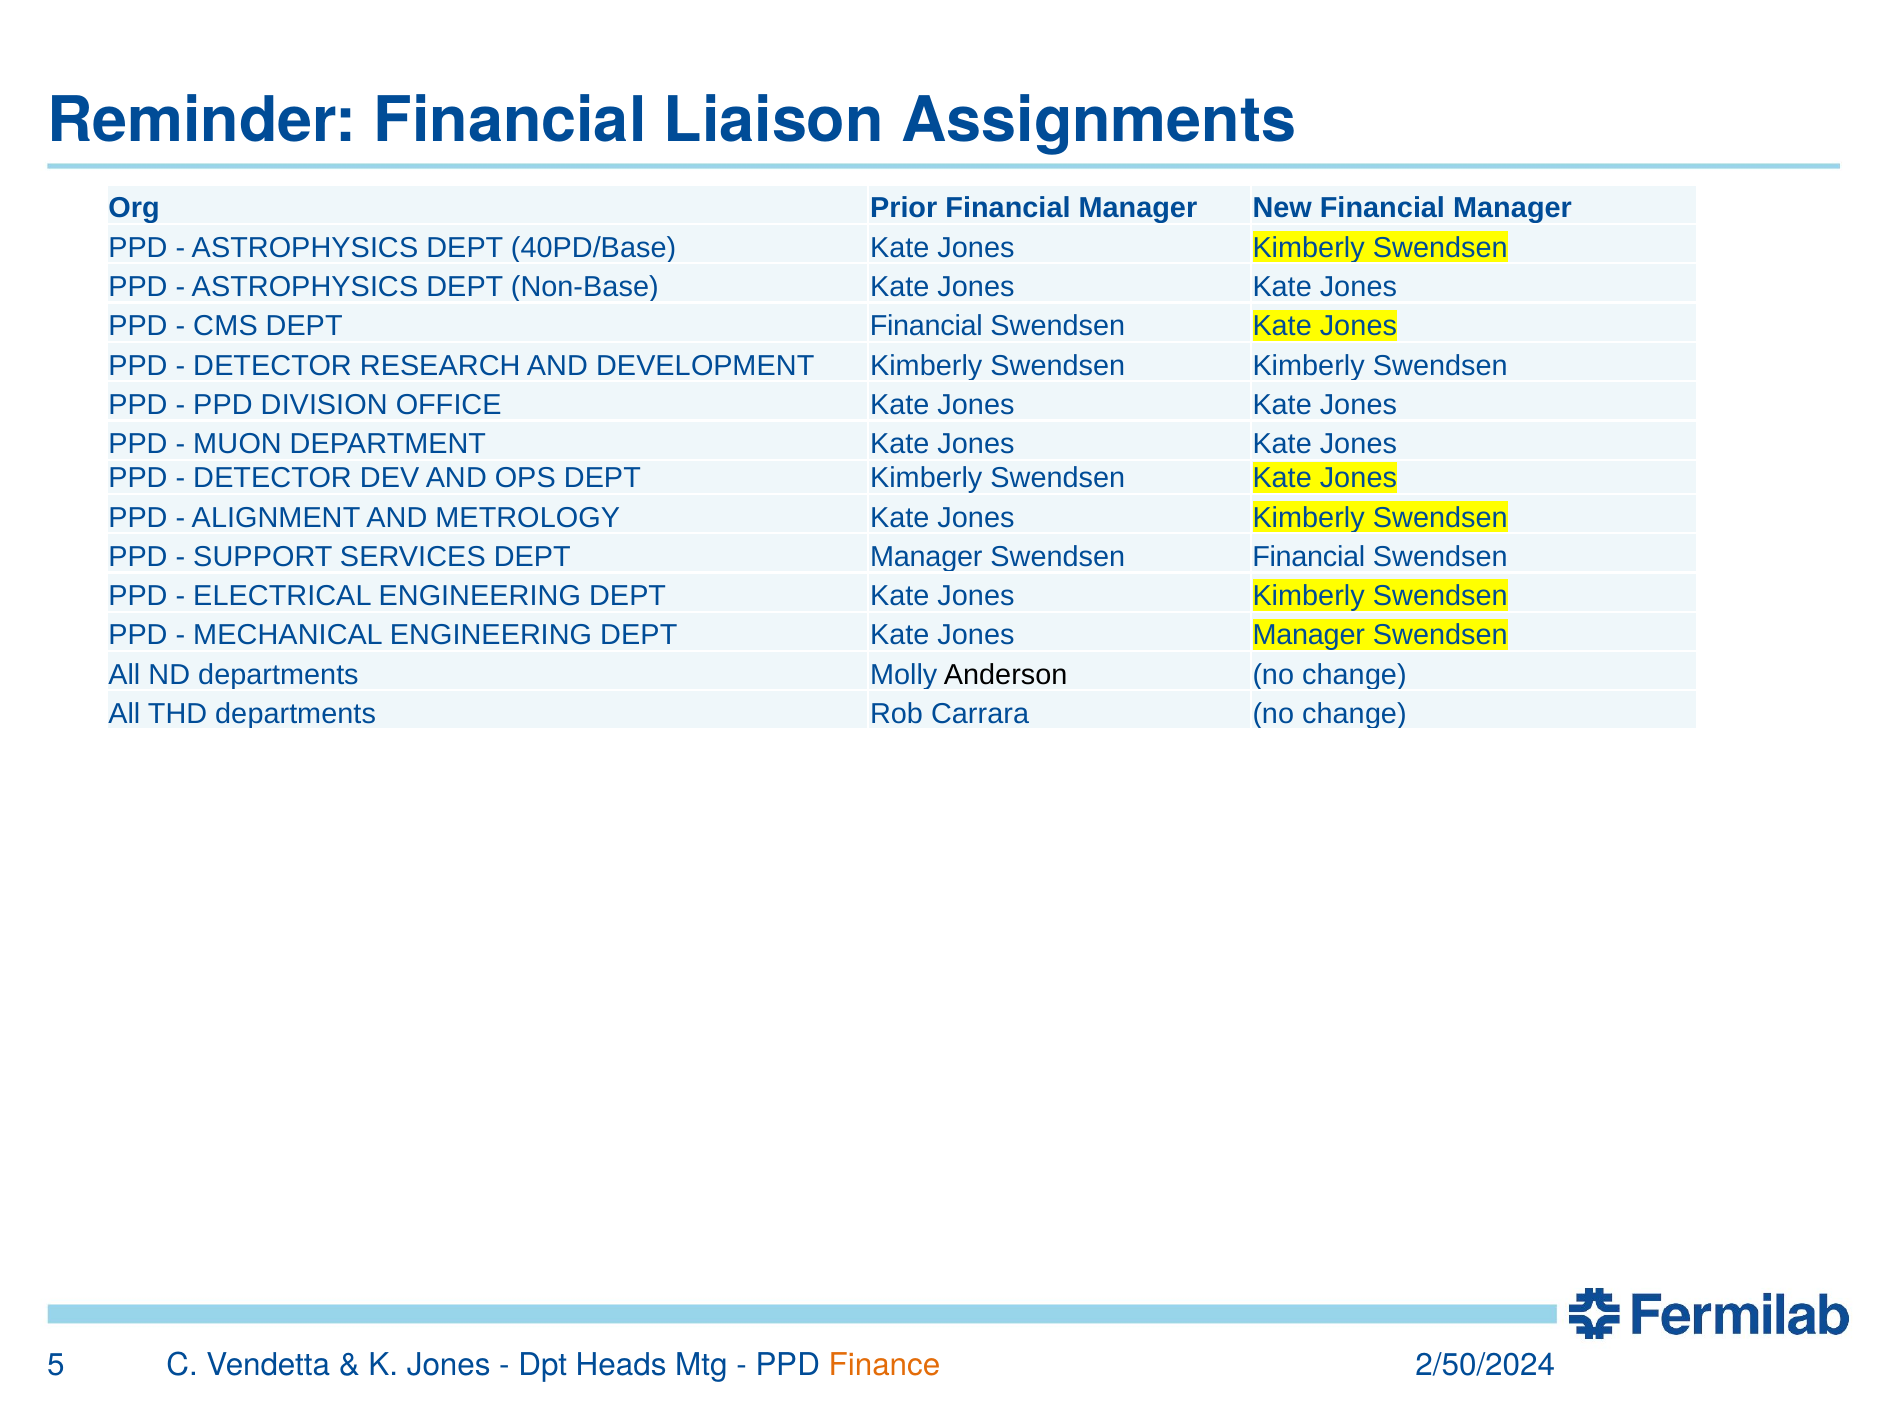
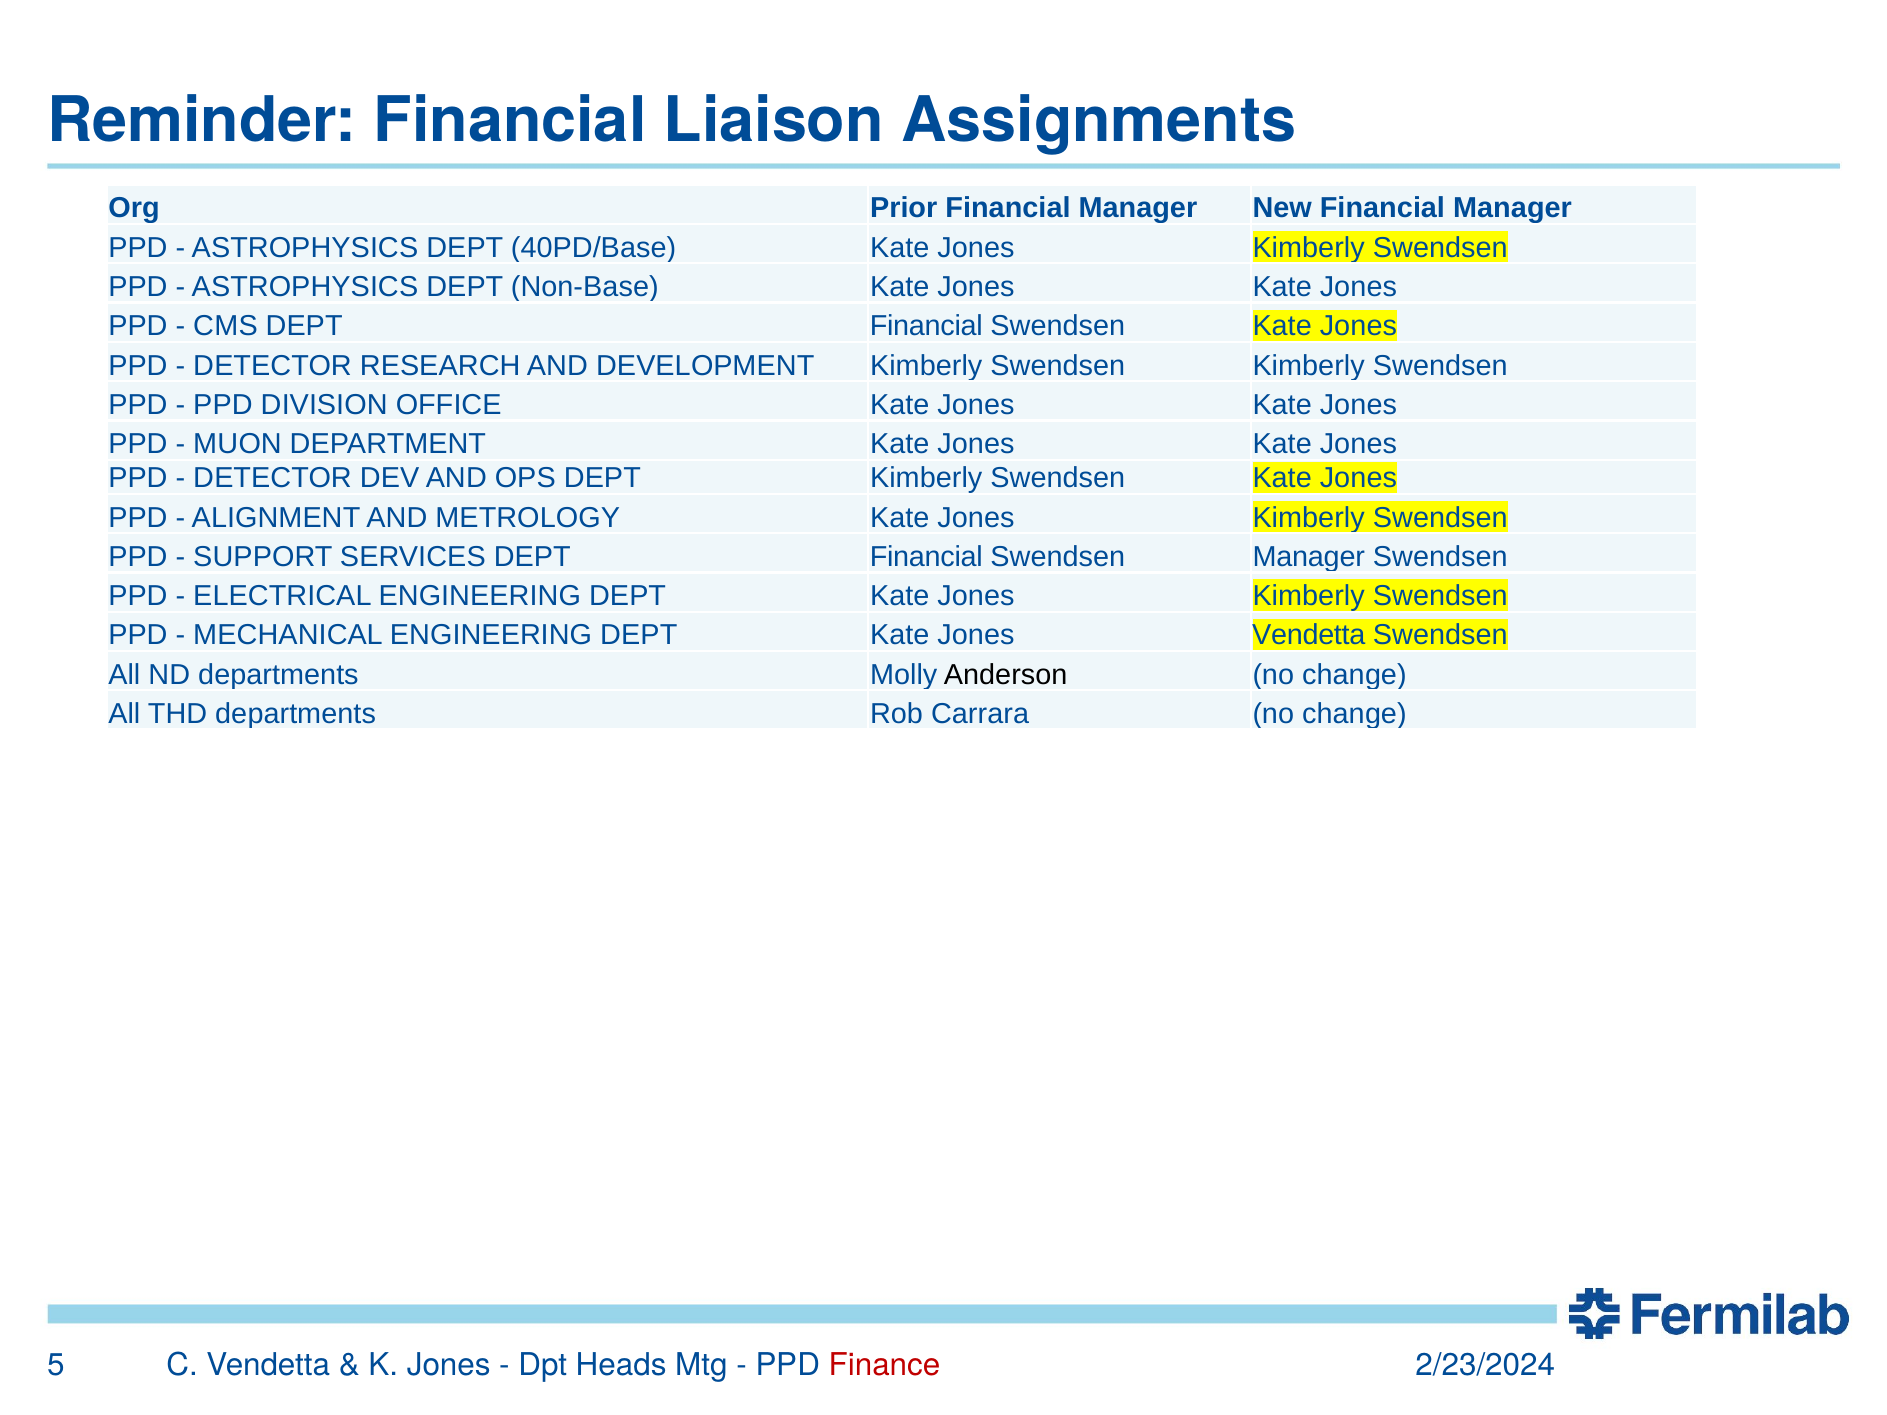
SERVICES DEPT Manager: Manager -> Financial
Swendsen Financial: Financial -> Manager
Jones Manager: Manager -> Vendetta
Finance colour: orange -> red
2/50/2024: 2/50/2024 -> 2/23/2024
